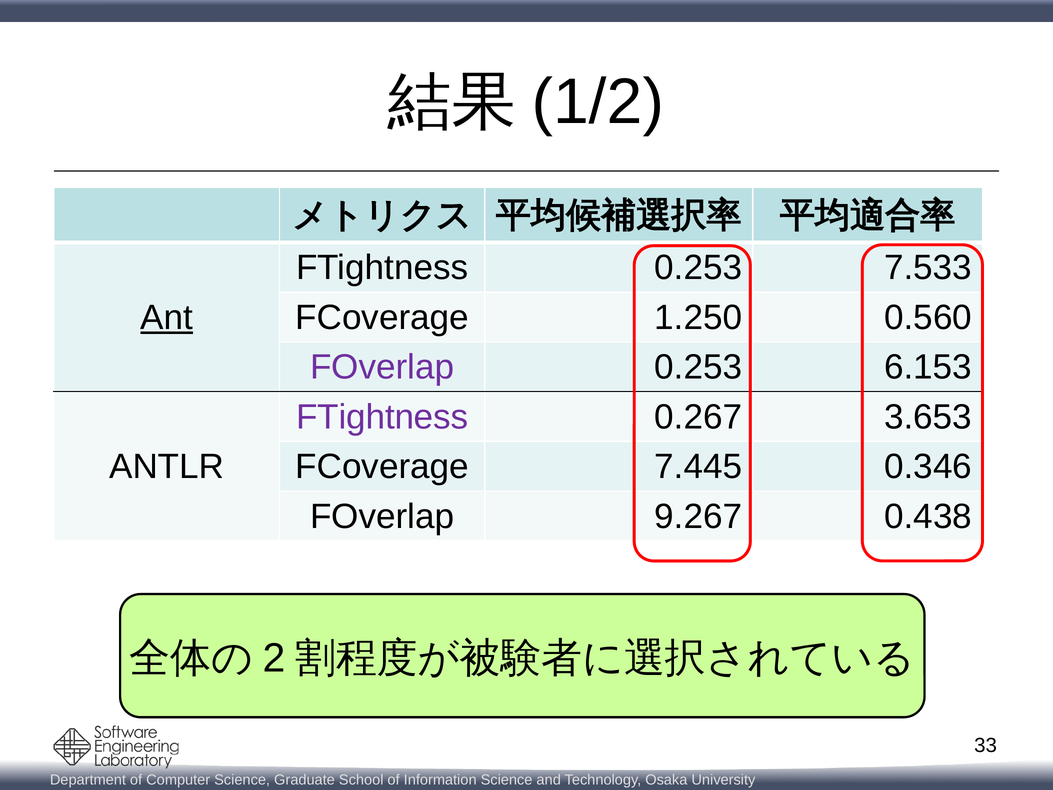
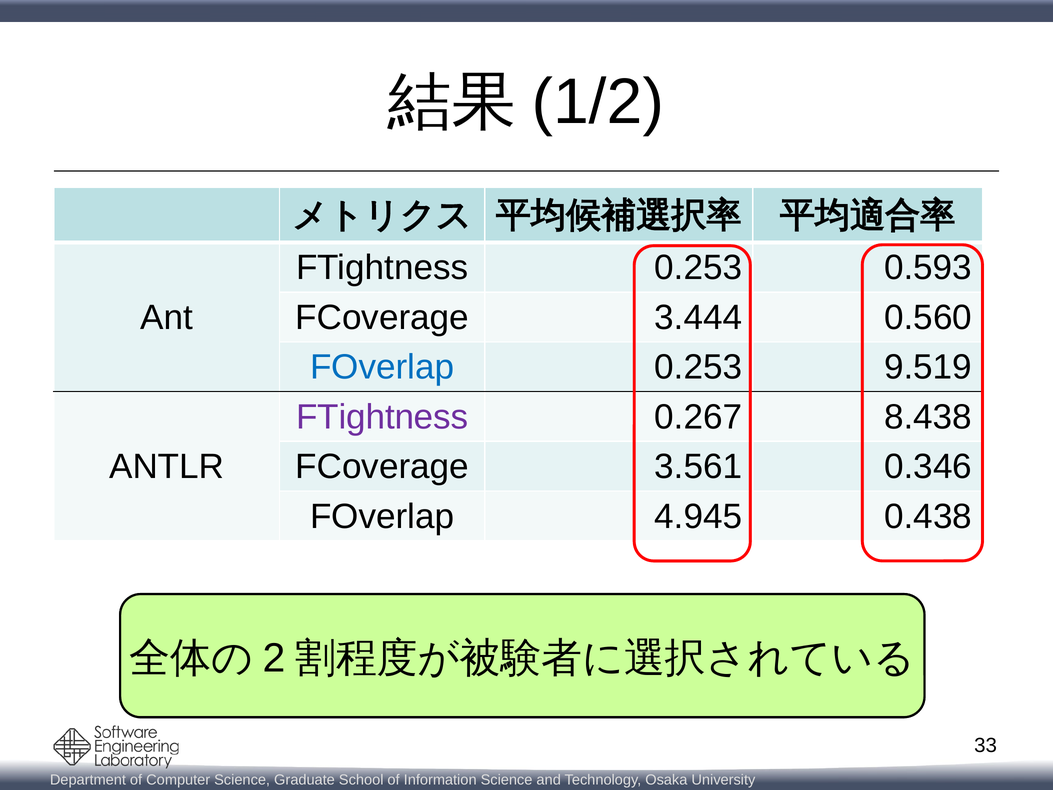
7.533: 7.533 -> 0.593
Ant at (167, 317) underline: present -> none
1.250: 1.250 -> 3.444
FOverlap at (382, 367) colour: purple -> blue
6.153: 6.153 -> 9.519
3.653: 3.653 -> 8.438
7.445: 7.445 -> 3.561
9.267: 9.267 -> 4.945
